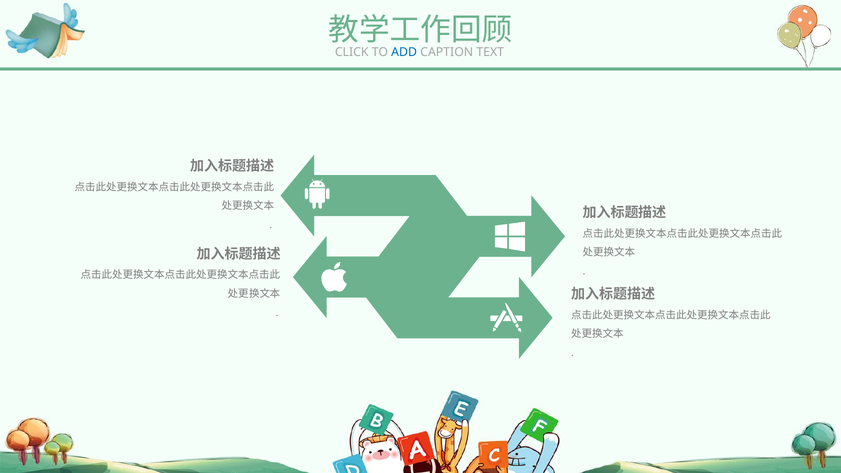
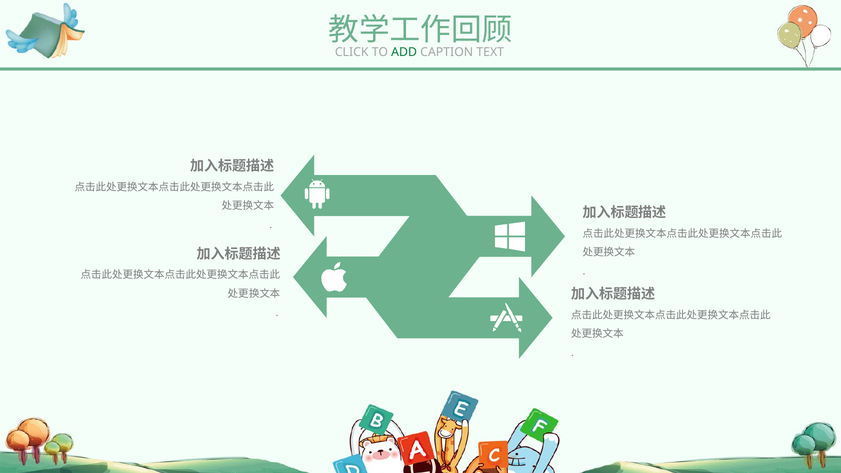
ADD colour: blue -> green
